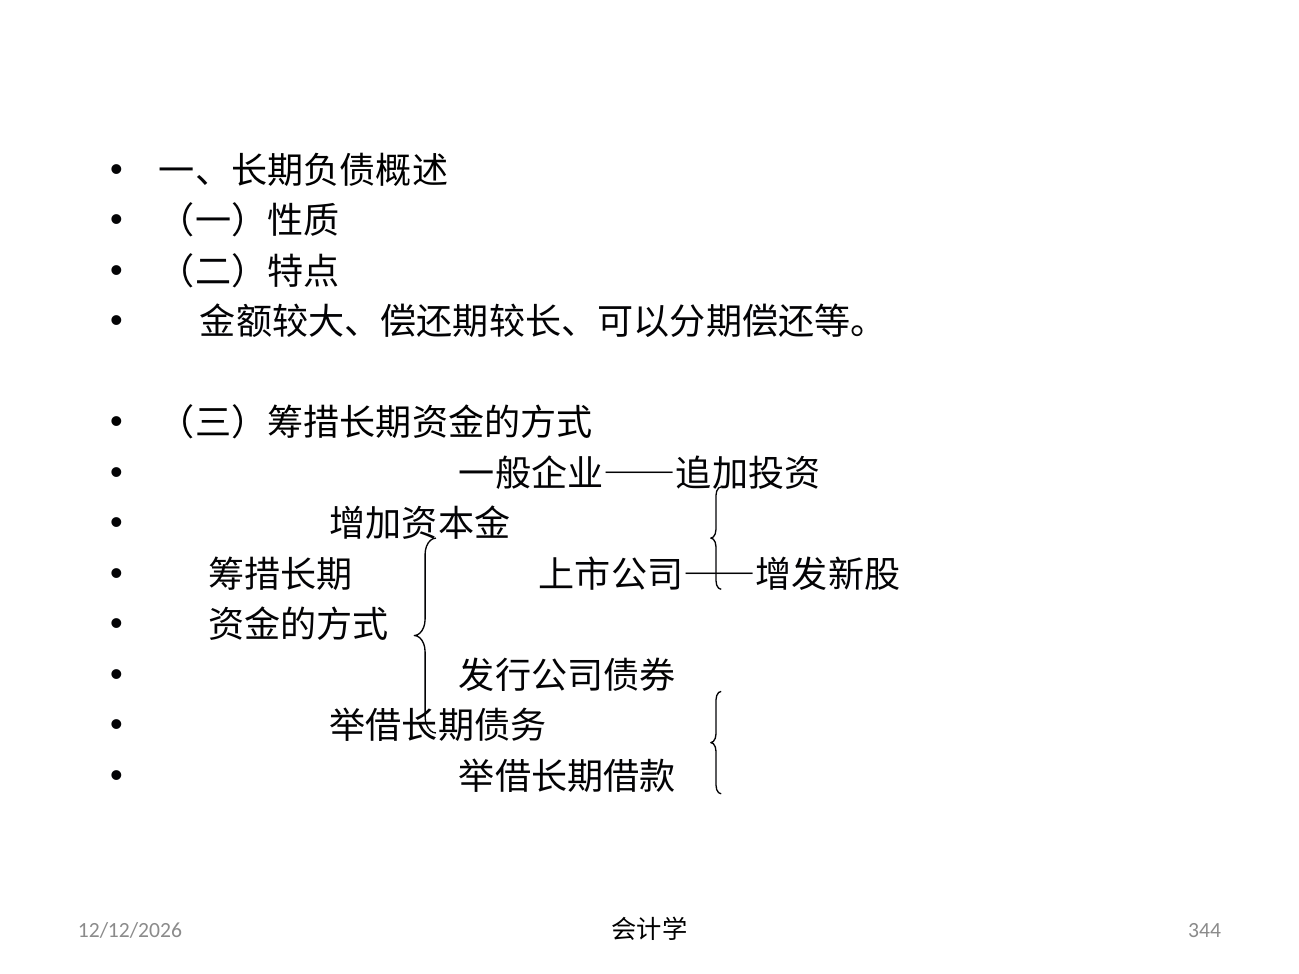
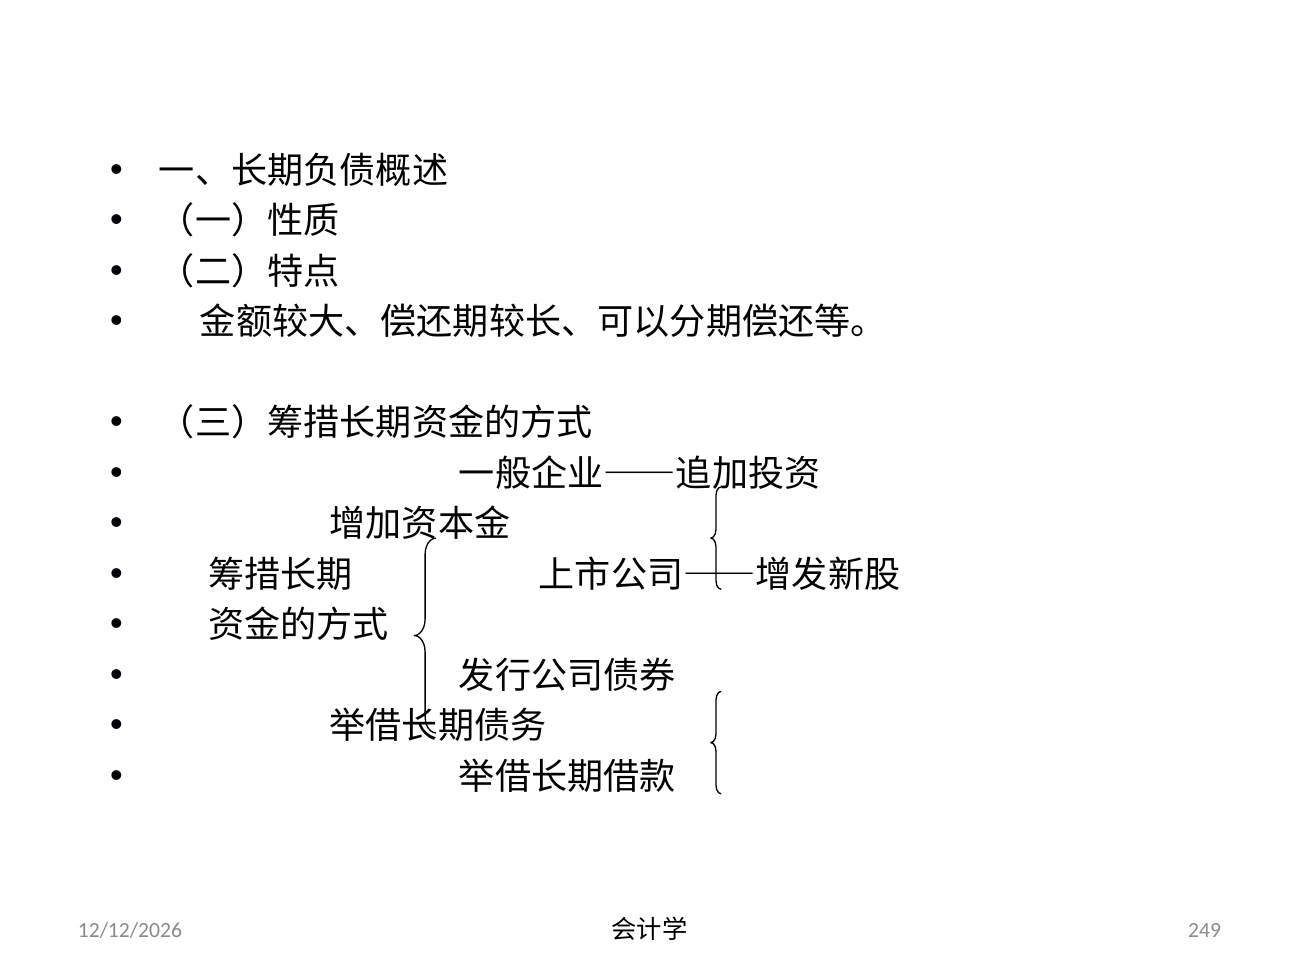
344: 344 -> 249
